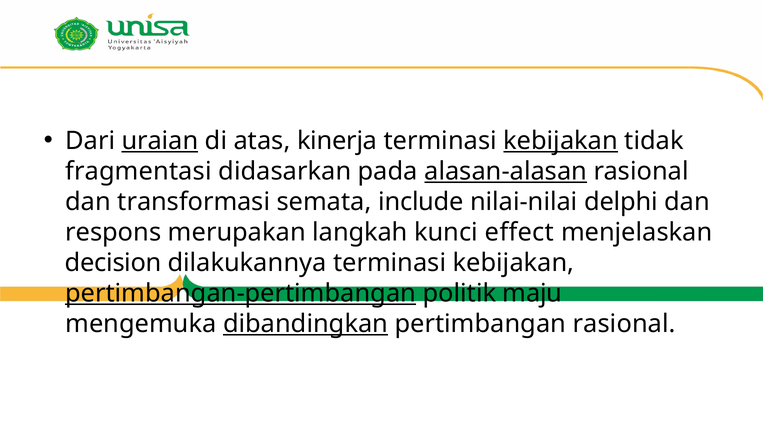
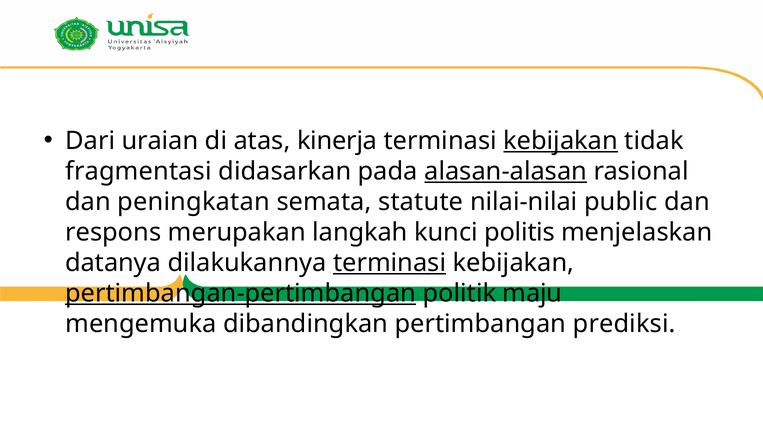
uraian underline: present -> none
transformasi: transformasi -> peningkatan
include: include -> statute
delphi: delphi -> public
effect: effect -> politis
decision: decision -> datanya
terminasi at (390, 263) underline: none -> present
dibandingkan underline: present -> none
pertimbangan rasional: rasional -> prediksi
